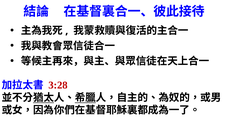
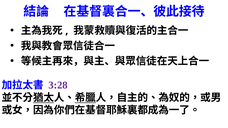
3:28 colour: red -> purple
